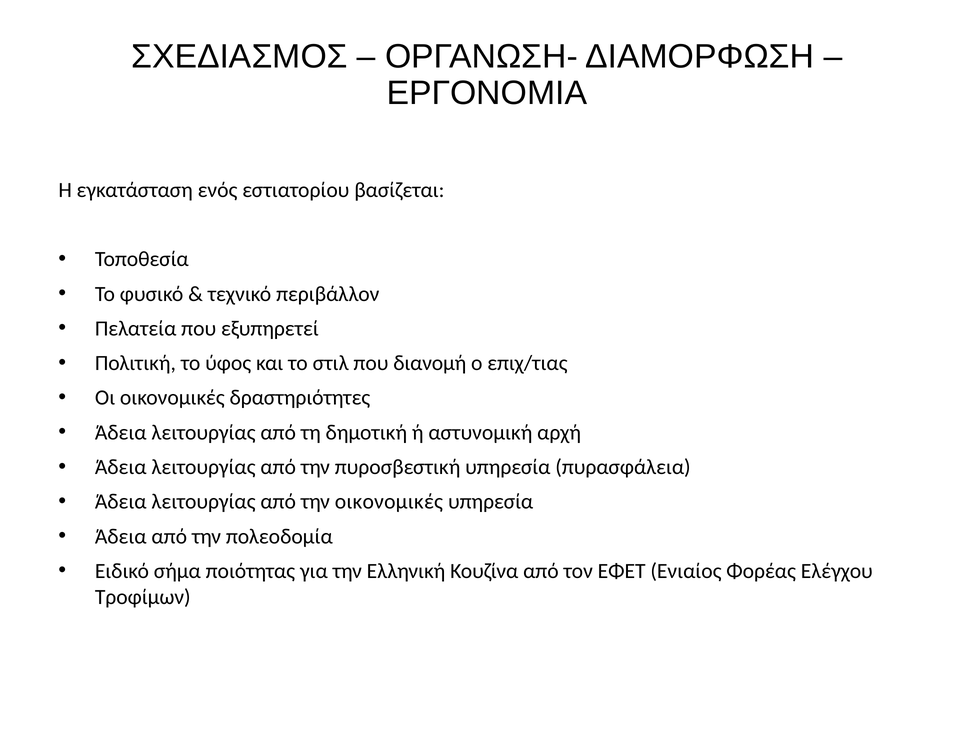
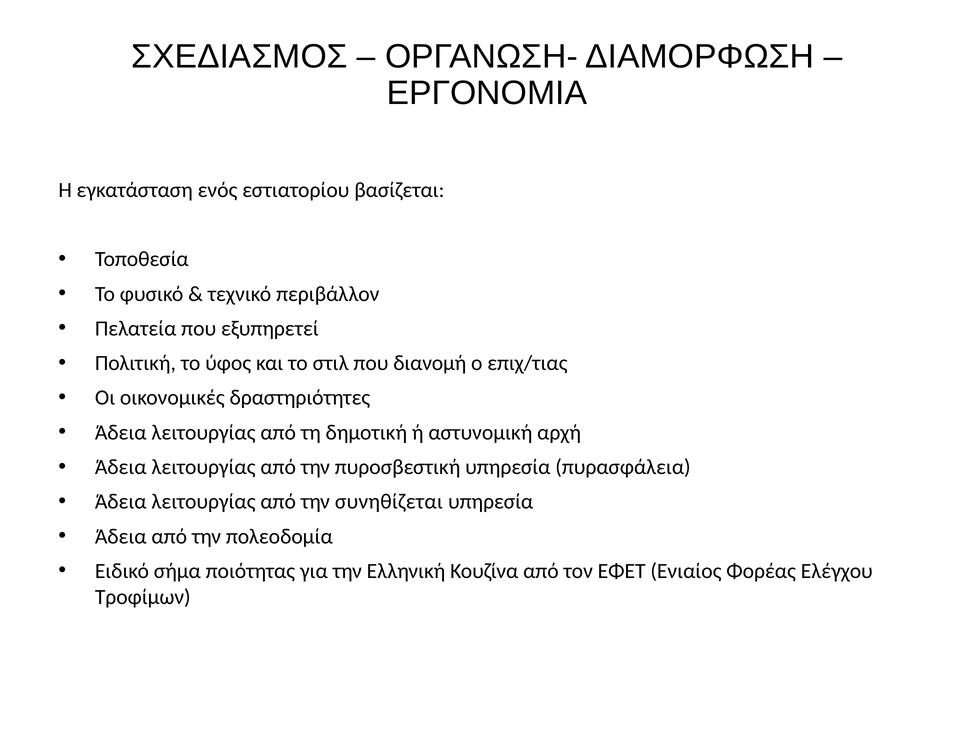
την οικονομικές: οικονομικές -> συνηθίζεται
